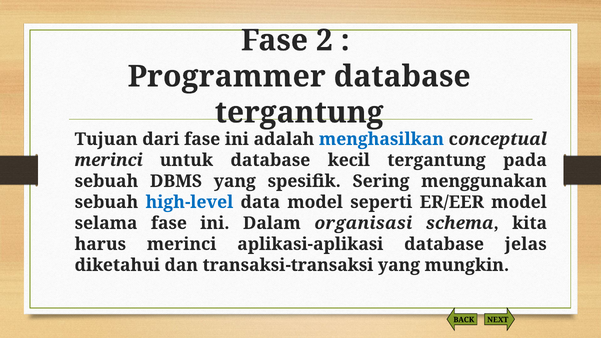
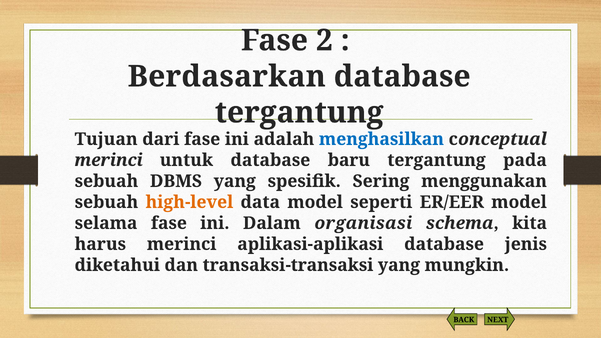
Programmer: Programmer -> Berdasarkan
kecil: kecil -> baru
high-level colour: blue -> orange
jelas: jelas -> jenis
